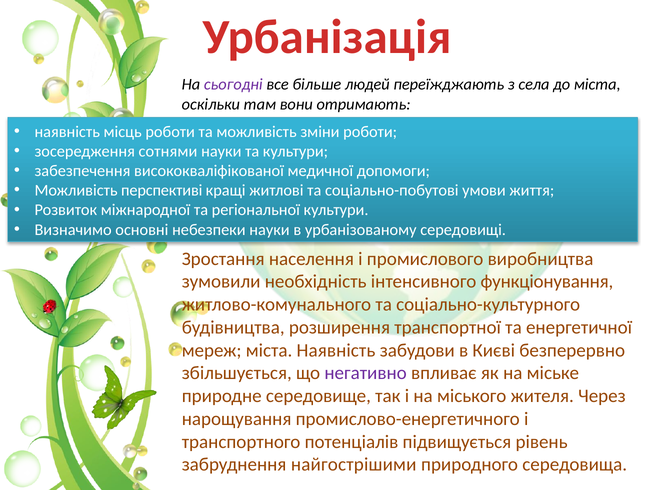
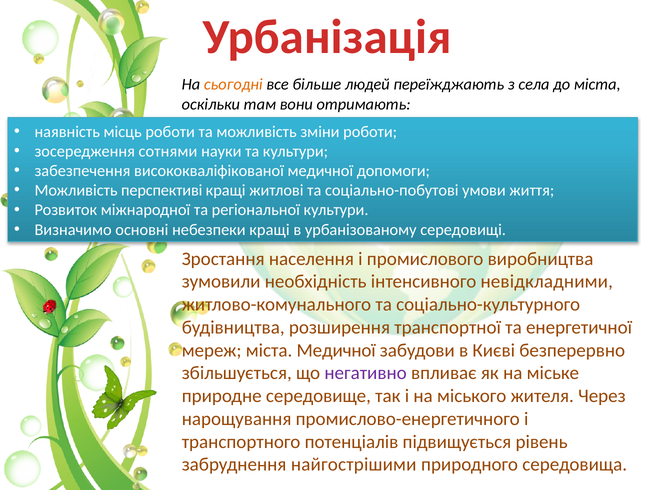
сьогодні colour: purple -> orange
небезпеки науки: науки -> кращі
функціонування: функціонування -> невідкладними
міста Наявність: Наявність -> Медичної
